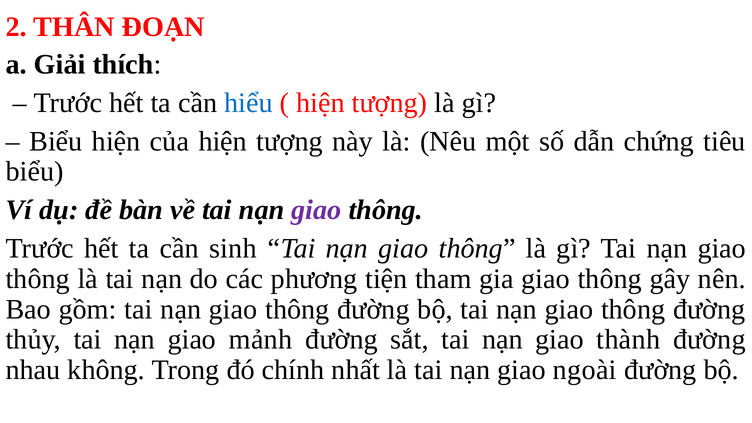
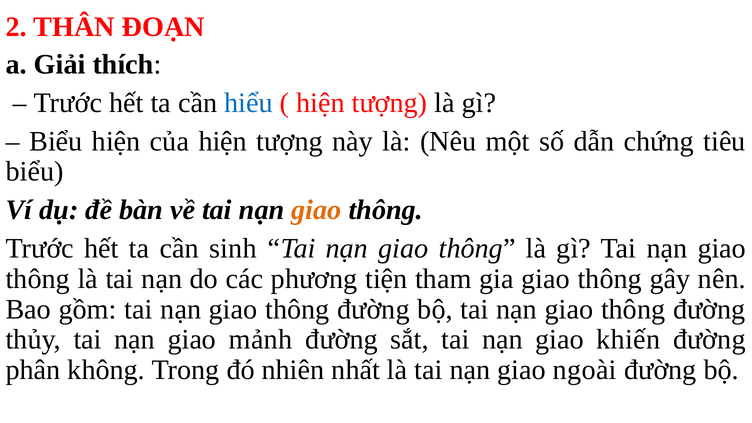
giao at (316, 210) colour: purple -> orange
thành: thành -> khiến
nhau: nhau -> phân
chính: chính -> nhiên
